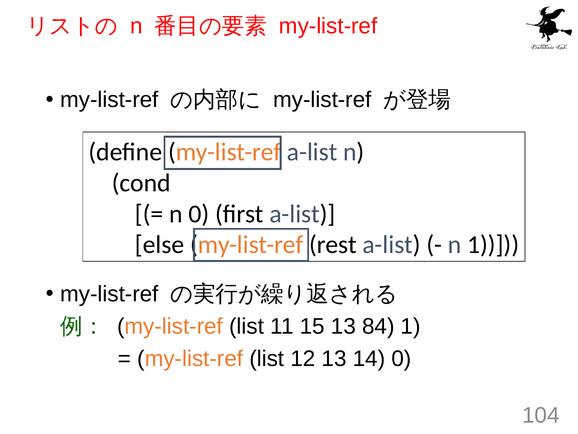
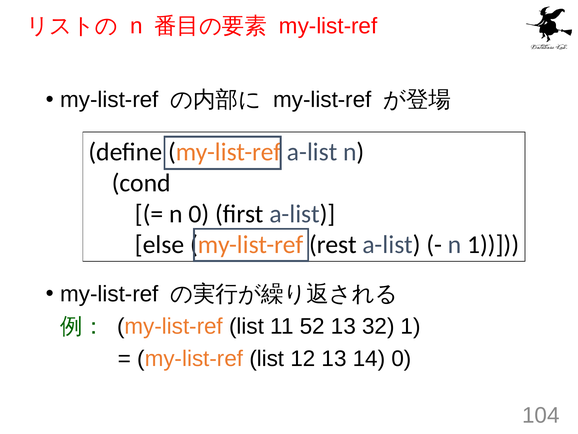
15: 15 -> 52
84: 84 -> 32
